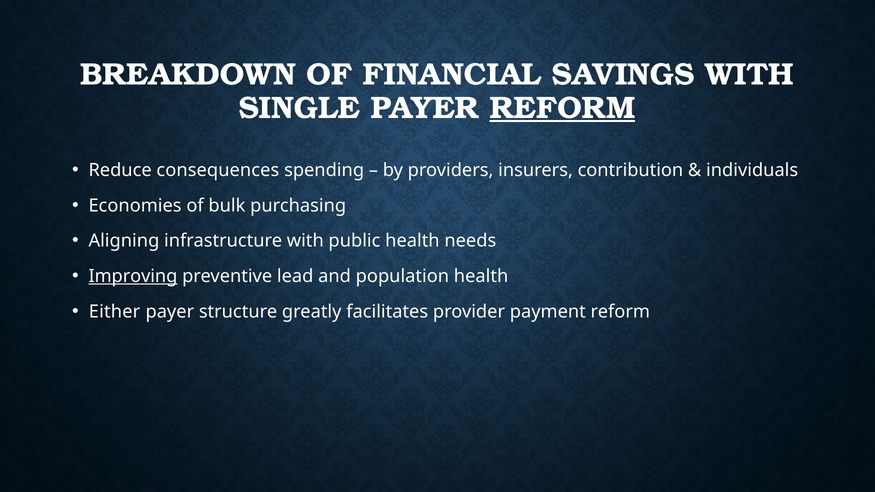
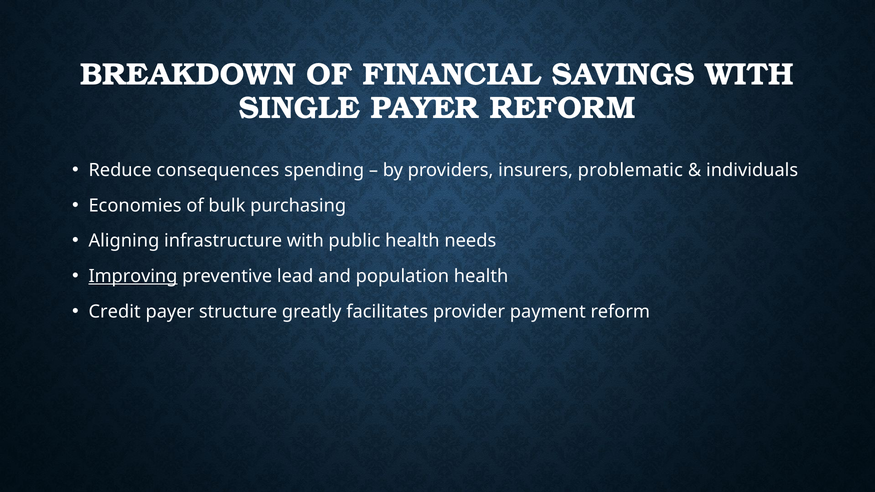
REFORM at (562, 108) underline: present -> none
contribution: contribution -> problematic
Either: Either -> Credit
